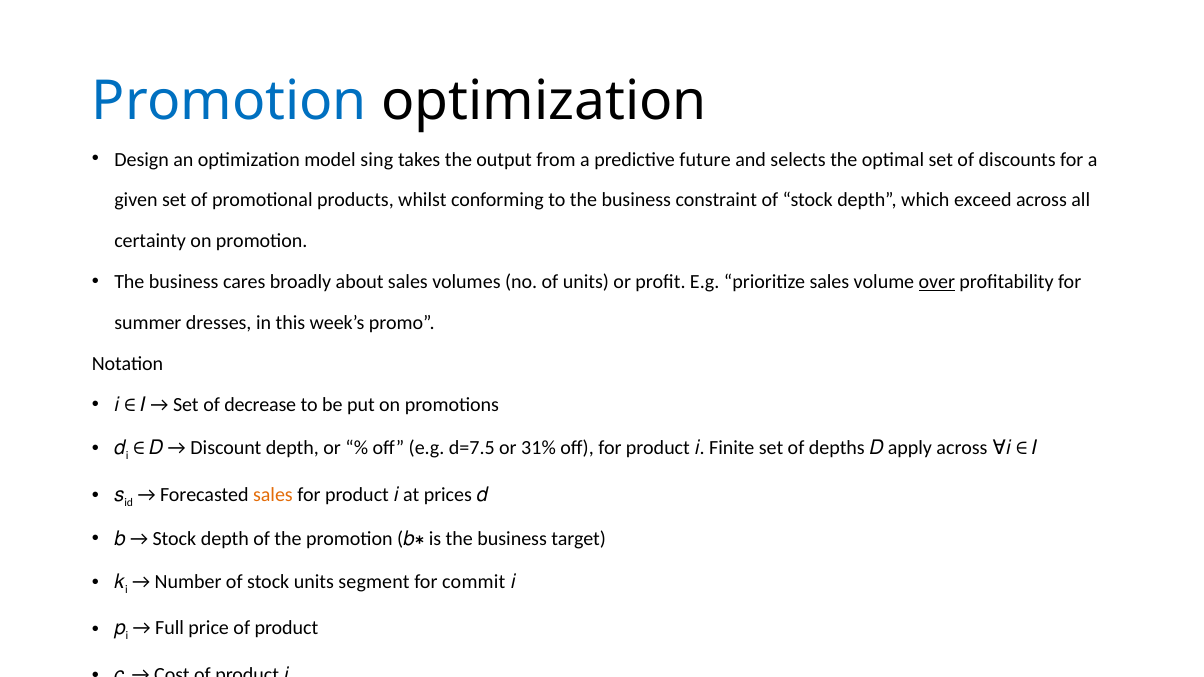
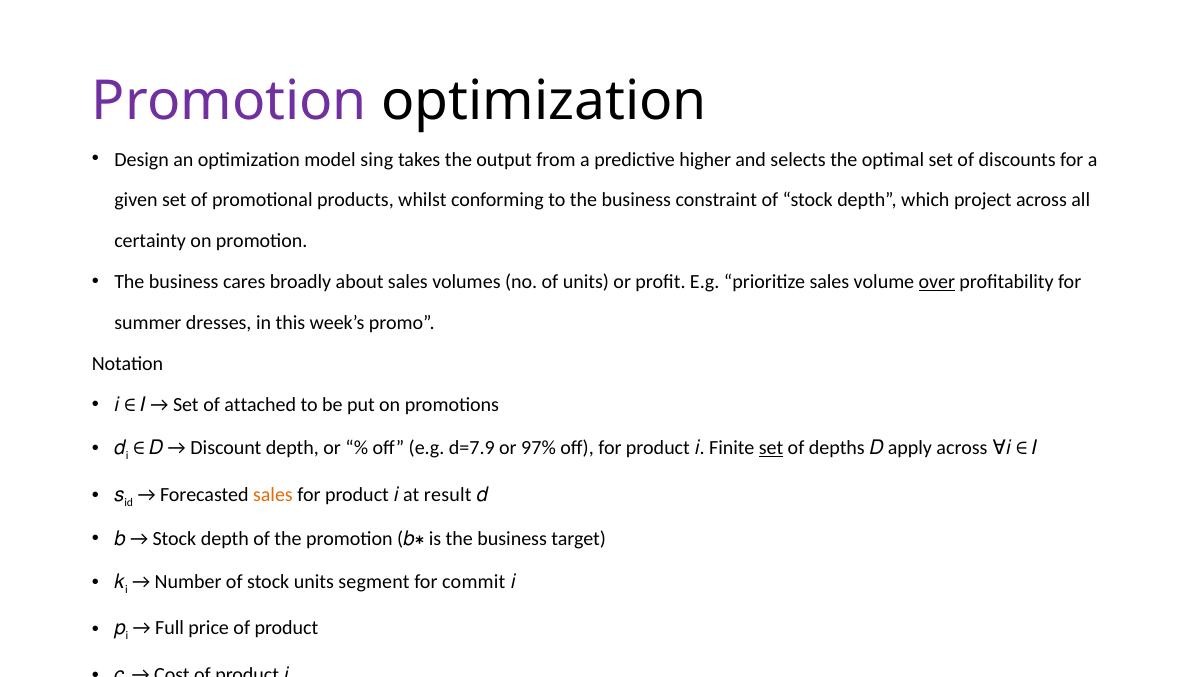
Promotion at (229, 101) colour: blue -> purple
future: future -> higher
exceed: exceed -> project
decrease: decrease -> attached
d=7.5: d=7.5 -> d=7.9
31%: 31% -> 97%
set at (771, 448) underline: none -> present
prices: prices -> result
